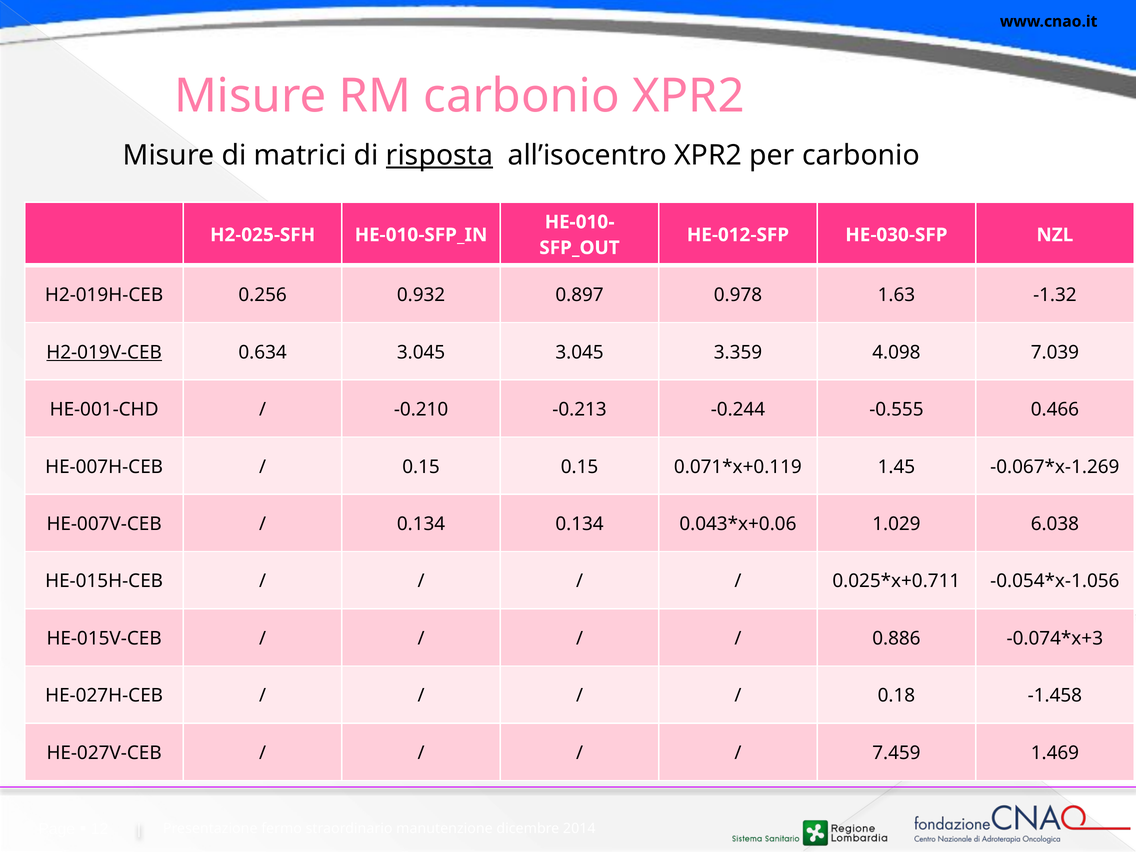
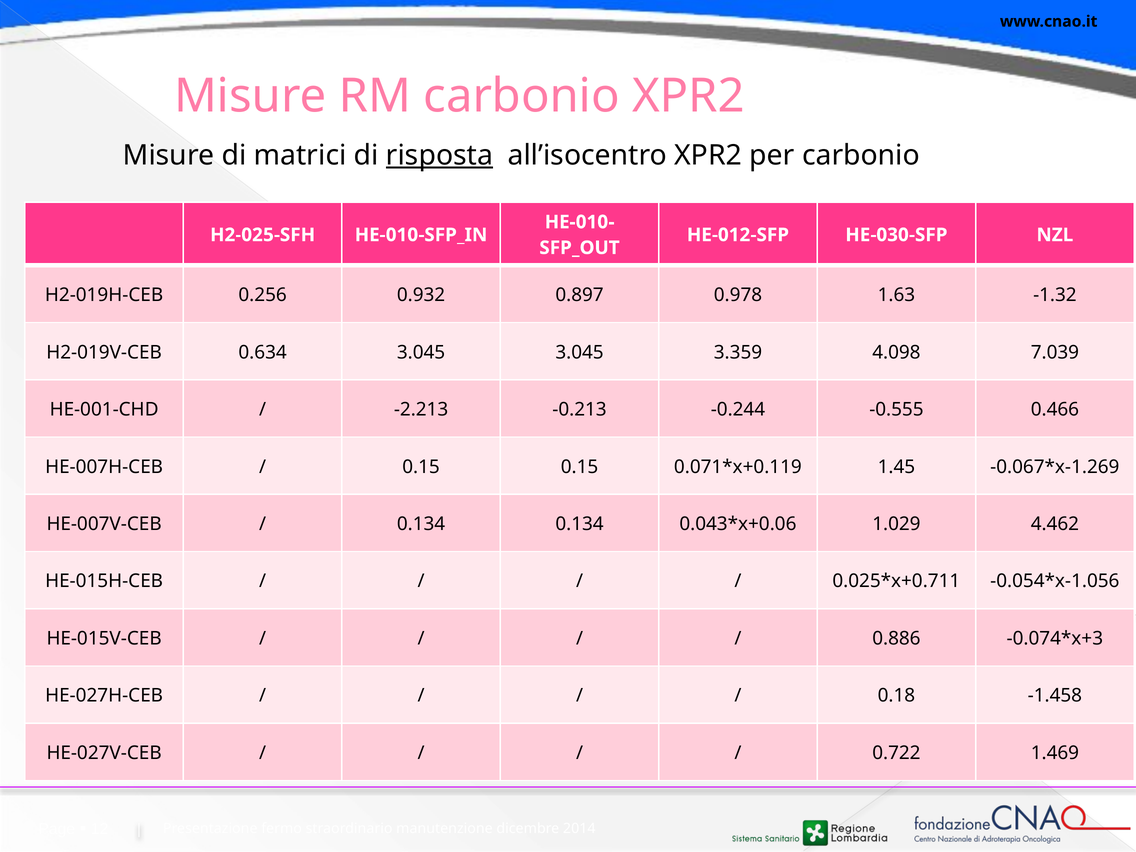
H2-019V-CEB underline: present -> none
-0.210: -0.210 -> -2.213
6.038: 6.038 -> 4.462
7.459: 7.459 -> 0.722
